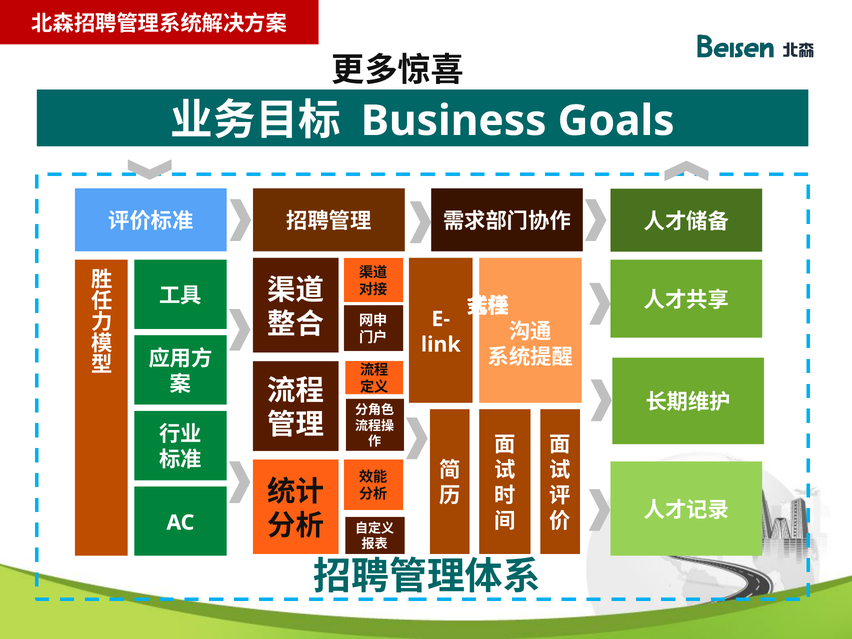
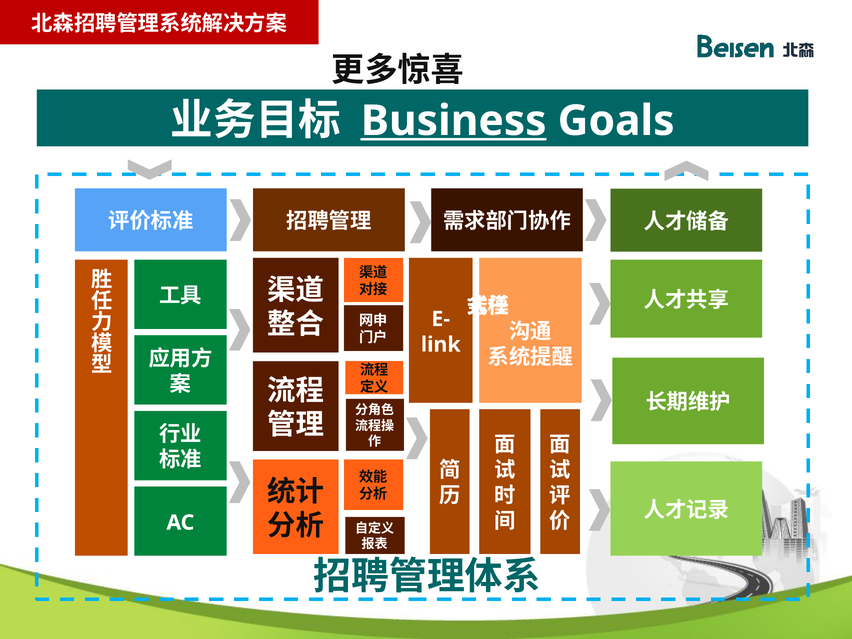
Business underline: none -> present
